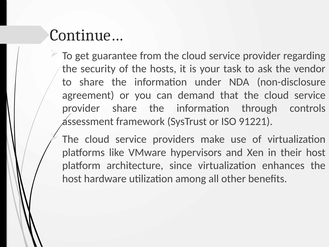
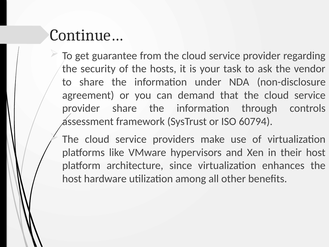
91221: 91221 -> 60794
